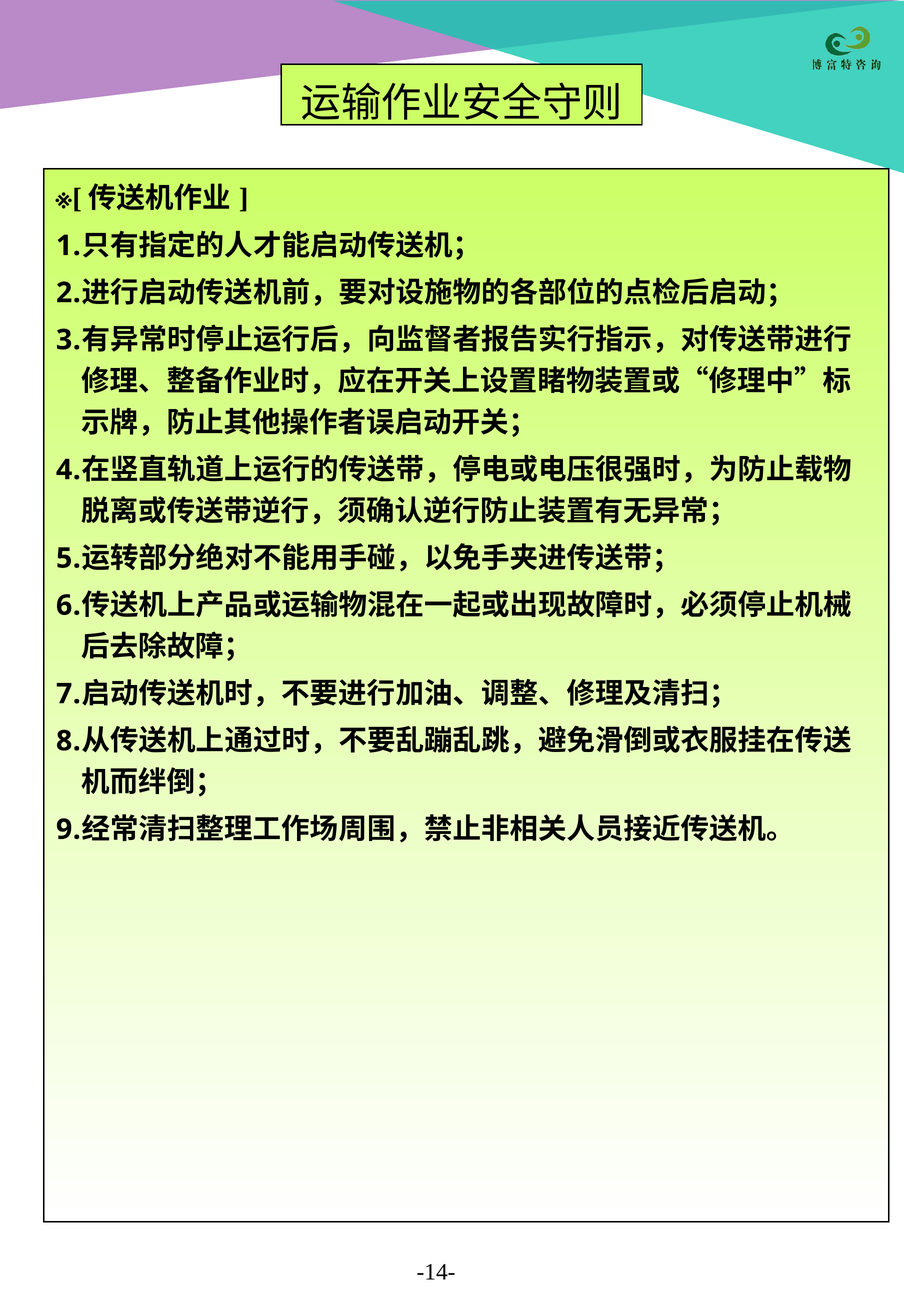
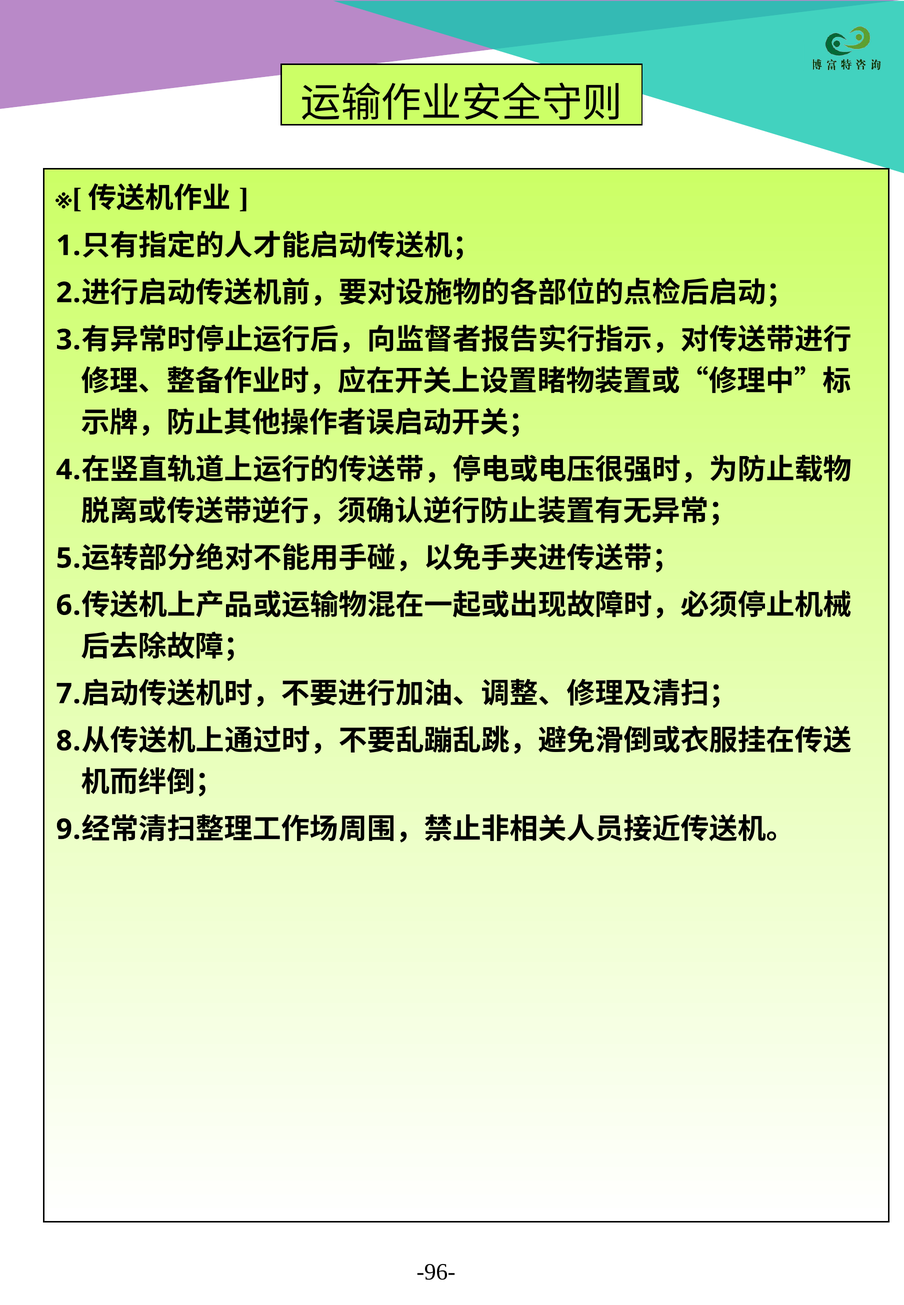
-14-: -14- -> -96-
